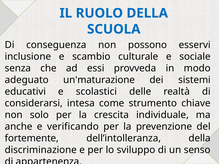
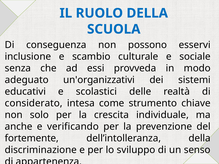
un'maturazione: un'maturazione -> un'organizzativi
considerarsi: considerarsi -> considerato
